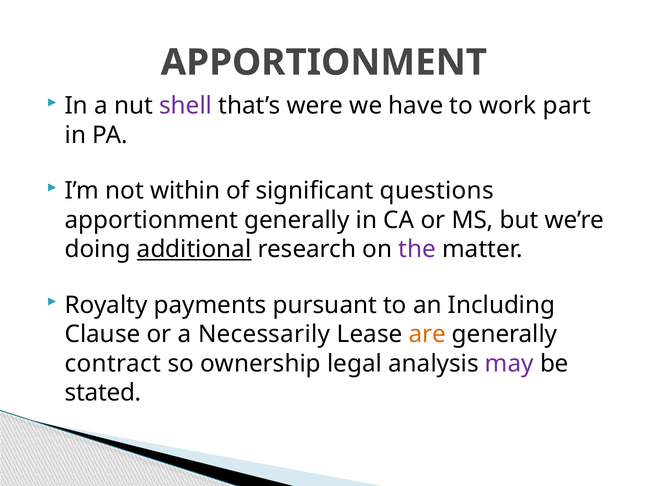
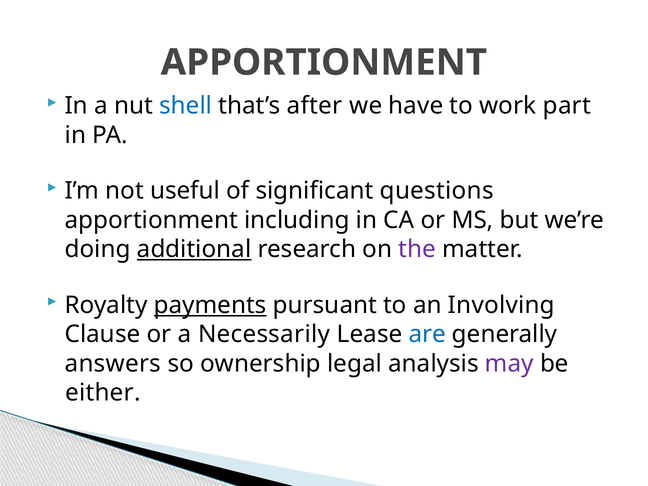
shell colour: purple -> blue
were: were -> after
within: within -> useful
apportionment generally: generally -> including
payments underline: none -> present
Including: Including -> Involving
are colour: orange -> blue
contract: contract -> answers
stated: stated -> either
